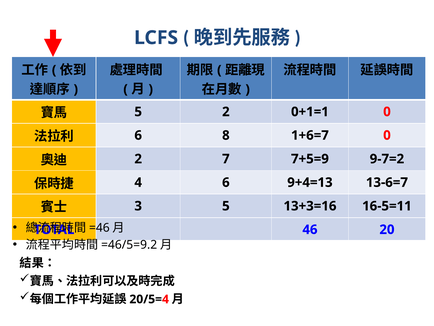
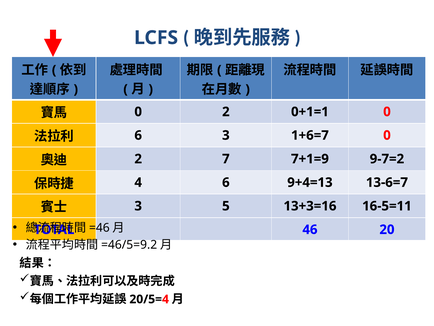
5 at (138, 112): 5 -> 0
6 8: 8 -> 3
7+5=9: 7+5=9 -> 7+1=9
